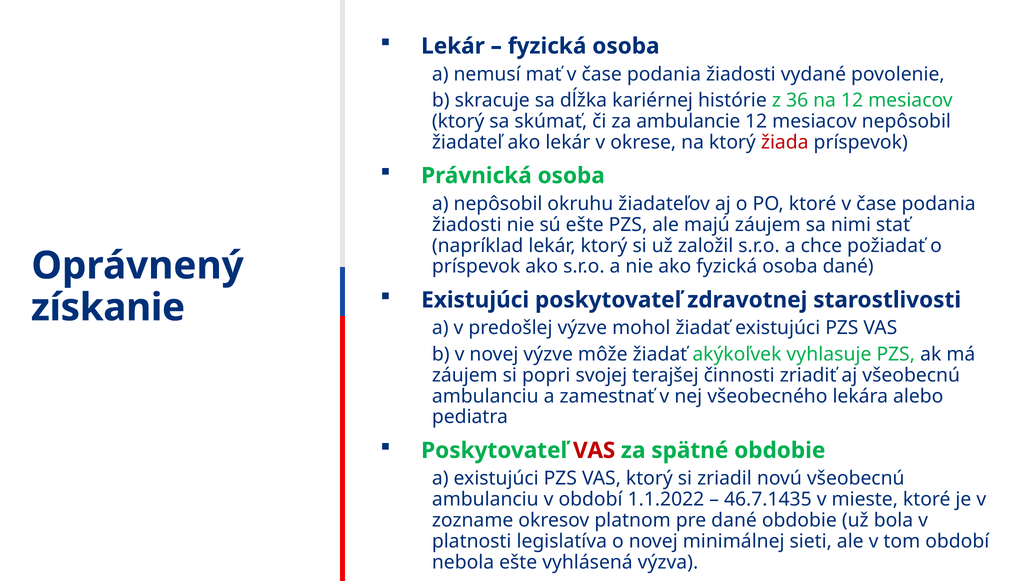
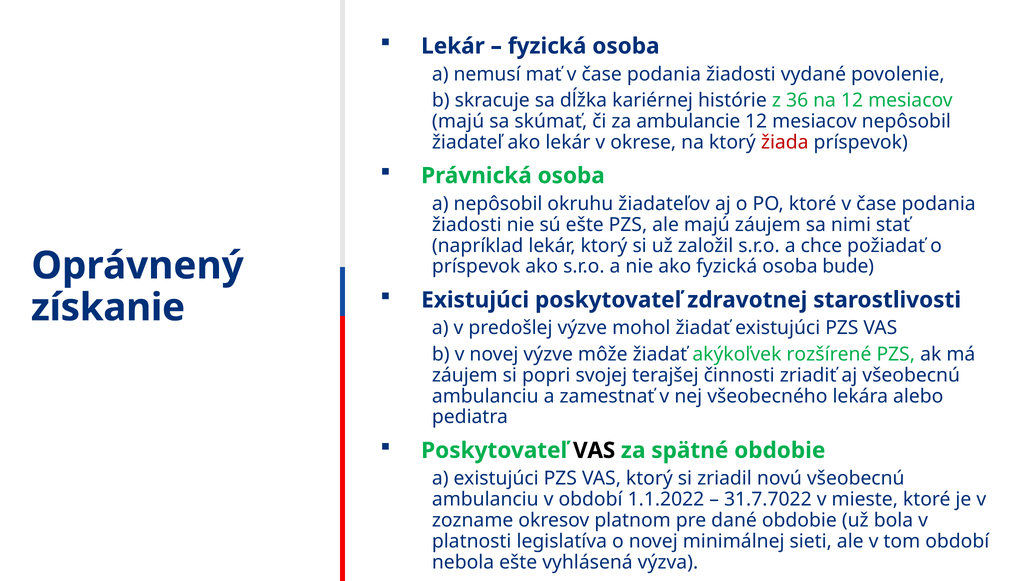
ktorý at (458, 121): ktorý -> majú
osoba dané: dané -> bude
vyhlasuje: vyhlasuje -> rozšírené
VAS at (594, 450) colour: red -> black
46.7.1435: 46.7.1435 -> 31.7.7022
